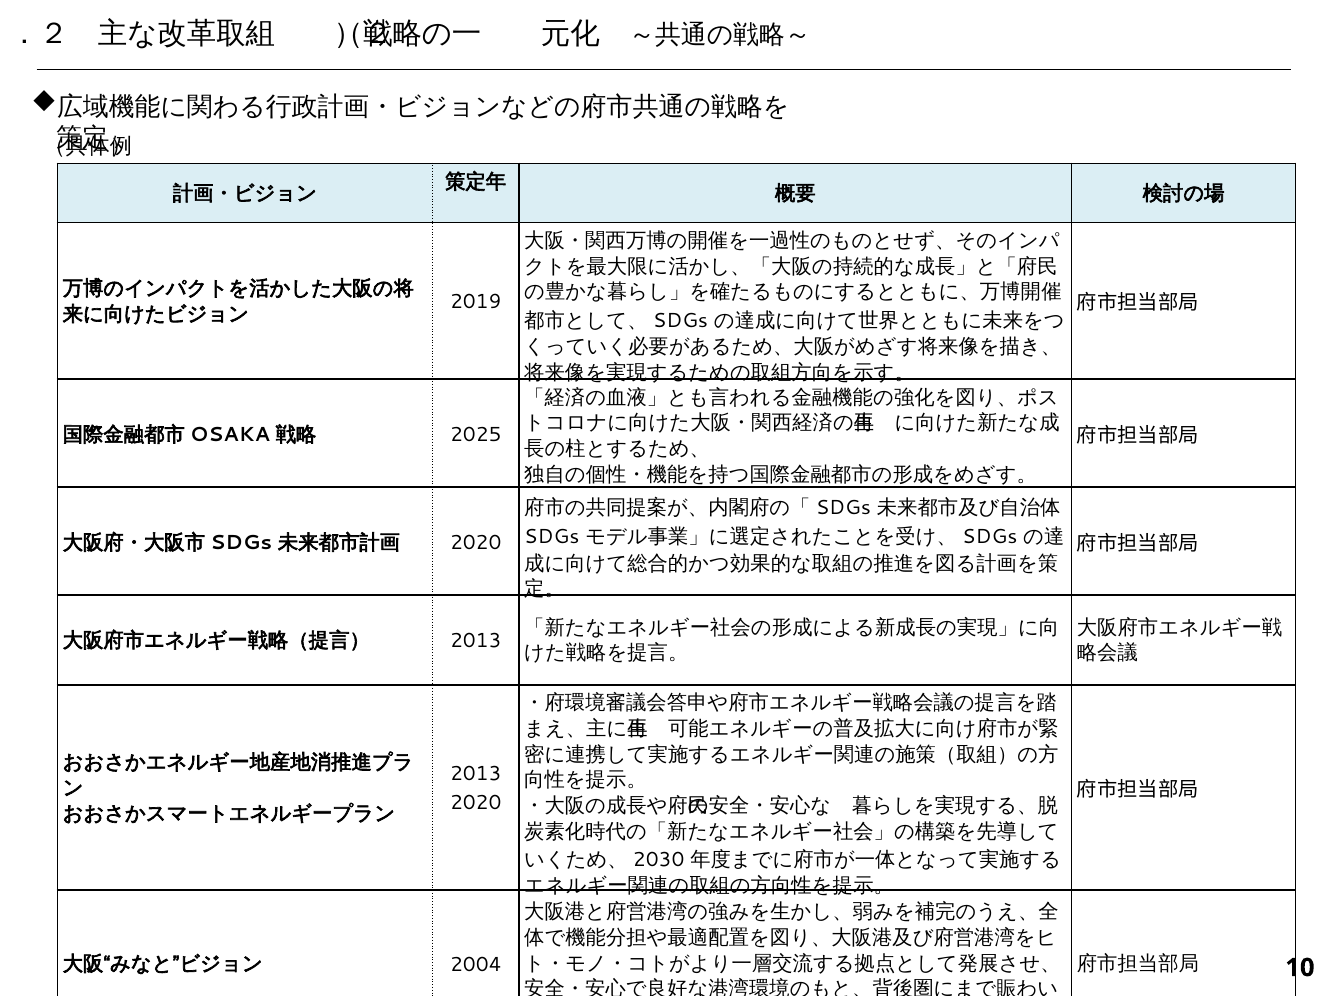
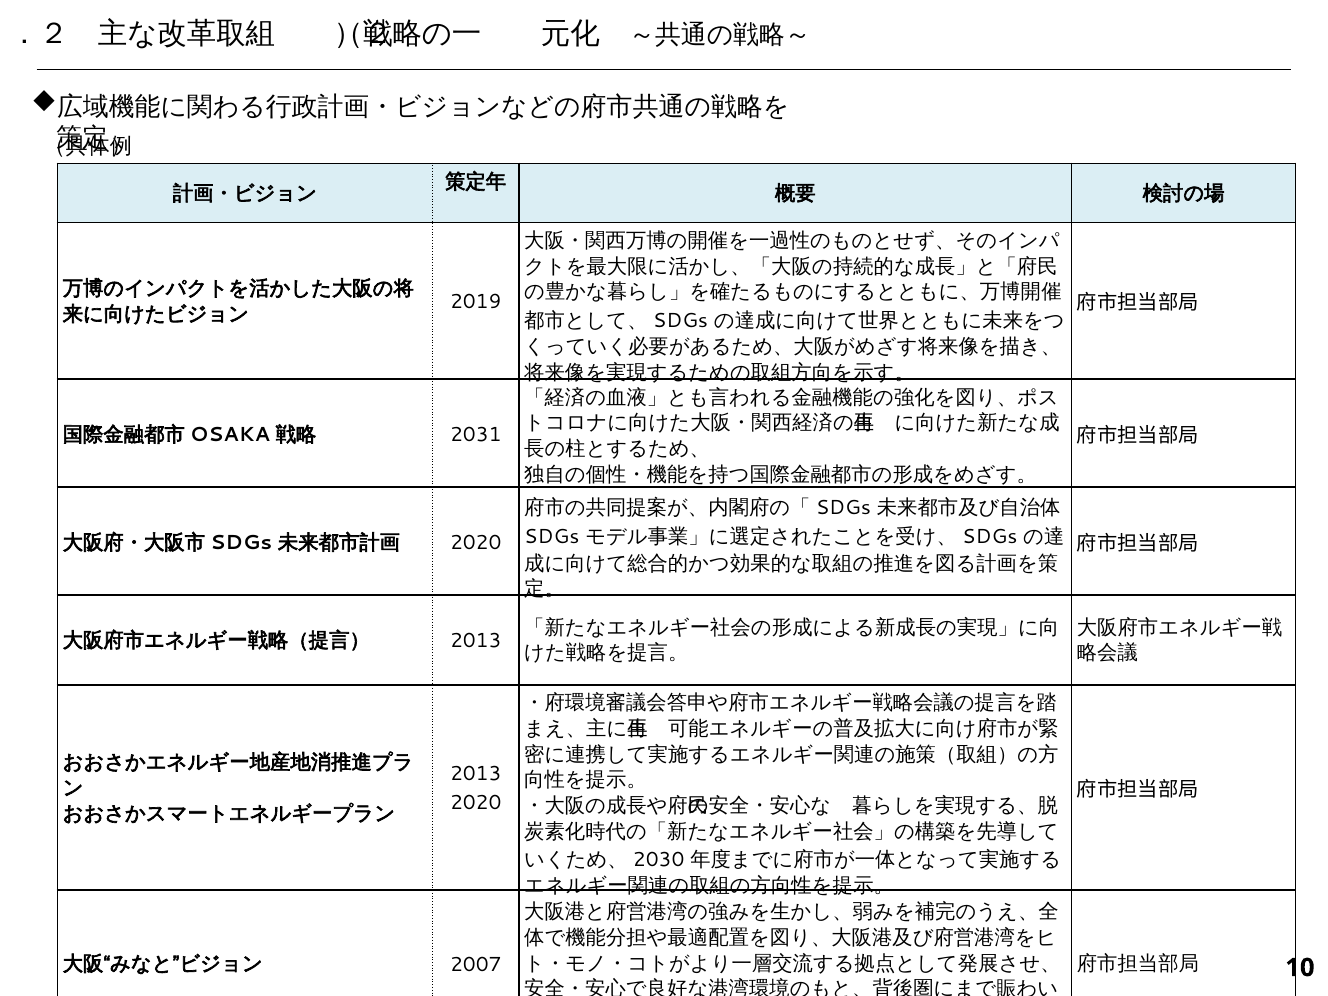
2025: 2025 -> 2031
2004: 2004 -> 2007
